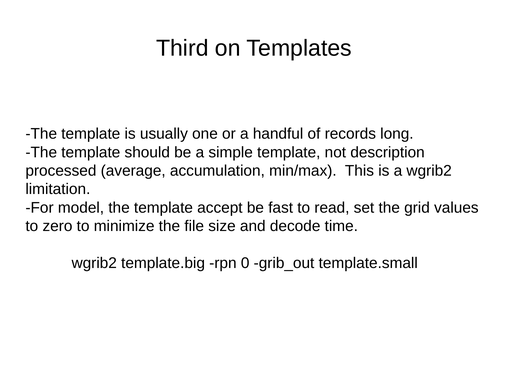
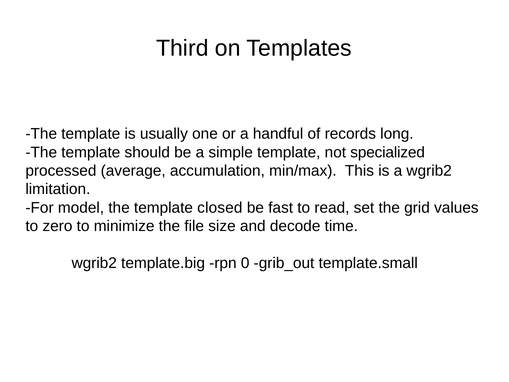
description: description -> specialized
accept: accept -> closed
